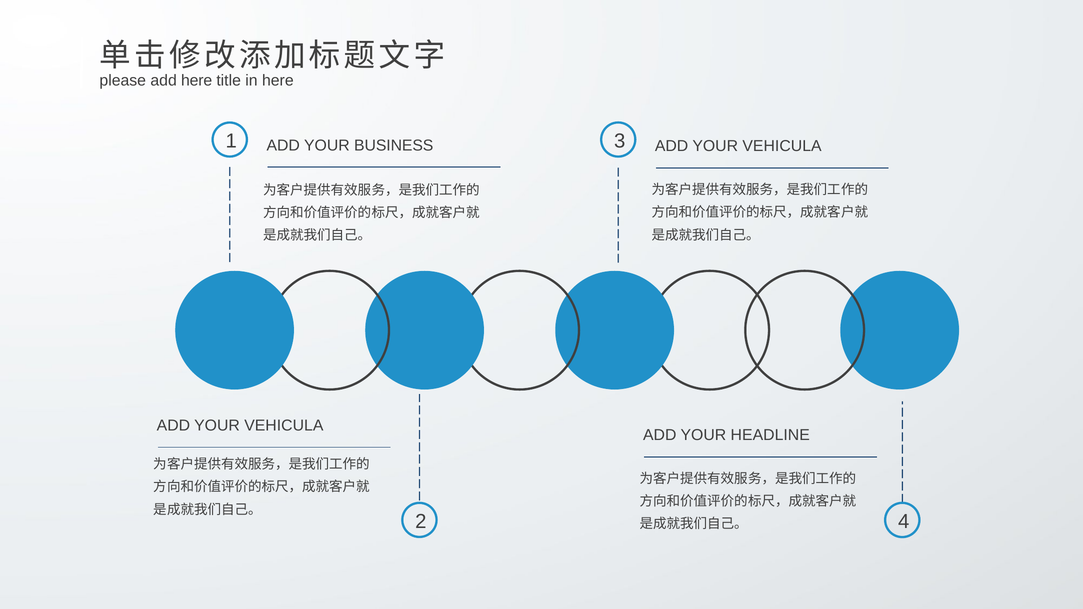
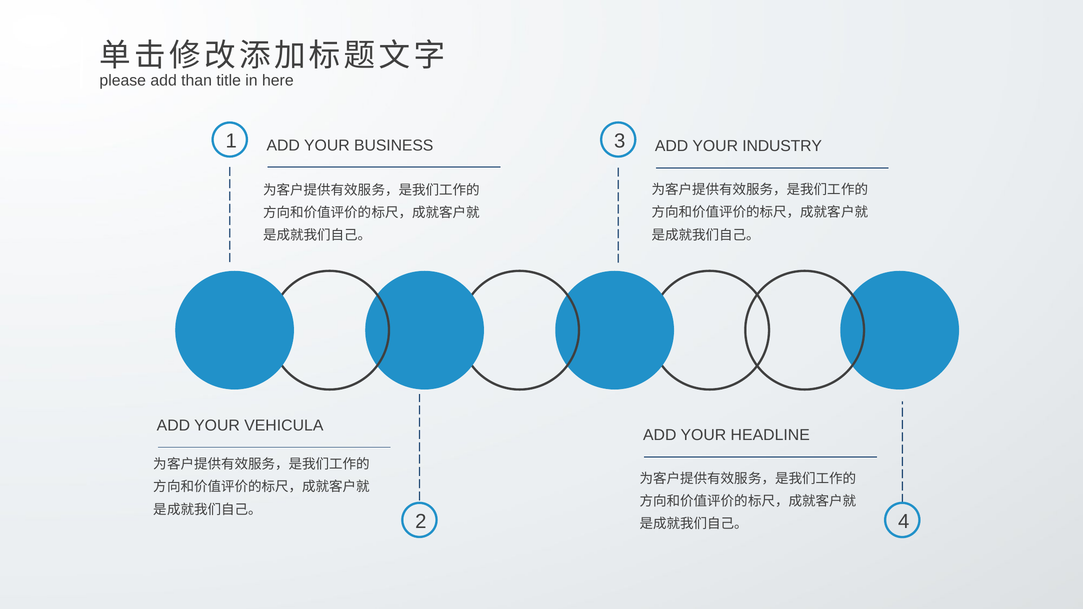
add here: here -> than
VEHICULA at (782, 146): VEHICULA -> INDUSTRY
